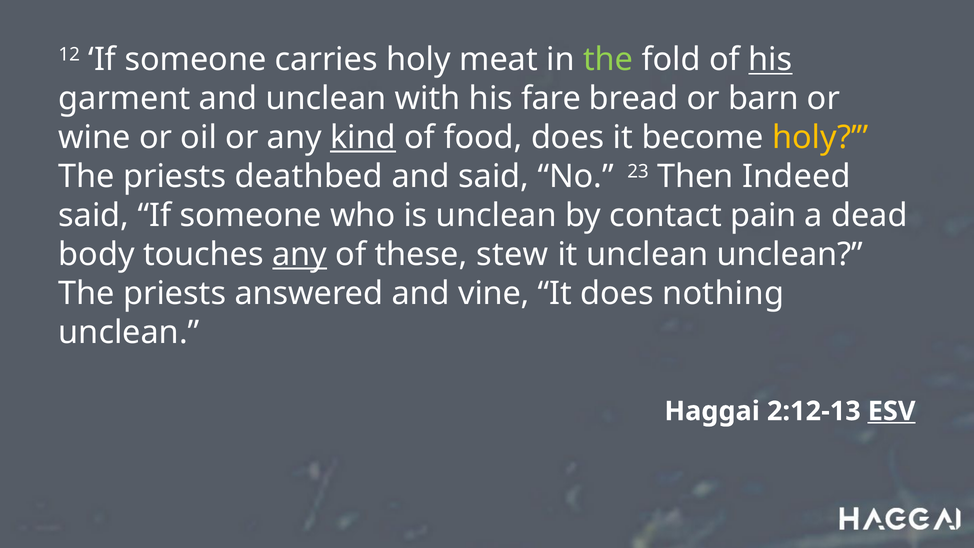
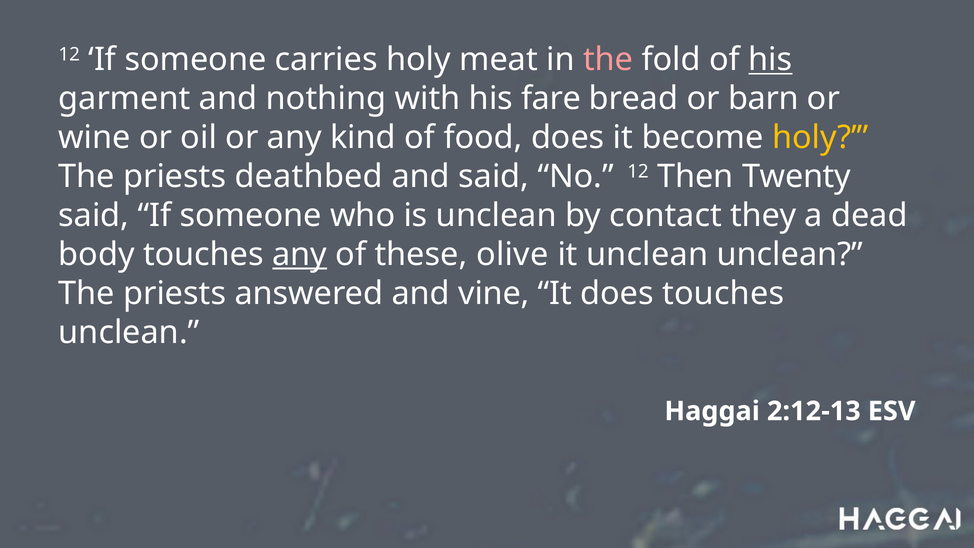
the at (608, 60) colour: light green -> pink
and unclean: unclean -> nothing
kind underline: present -> none
No 23: 23 -> 12
Indeed: Indeed -> Twenty
pain: pain -> they
stew: stew -> olive
does nothing: nothing -> touches
ESV underline: present -> none
